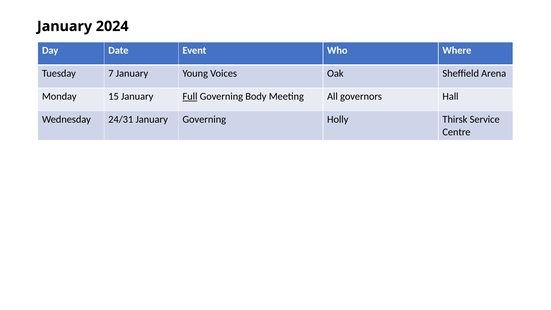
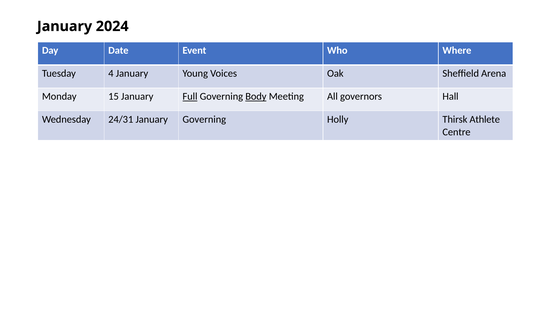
7: 7 -> 4
Body underline: none -> present
Service: Service -> Athlete
